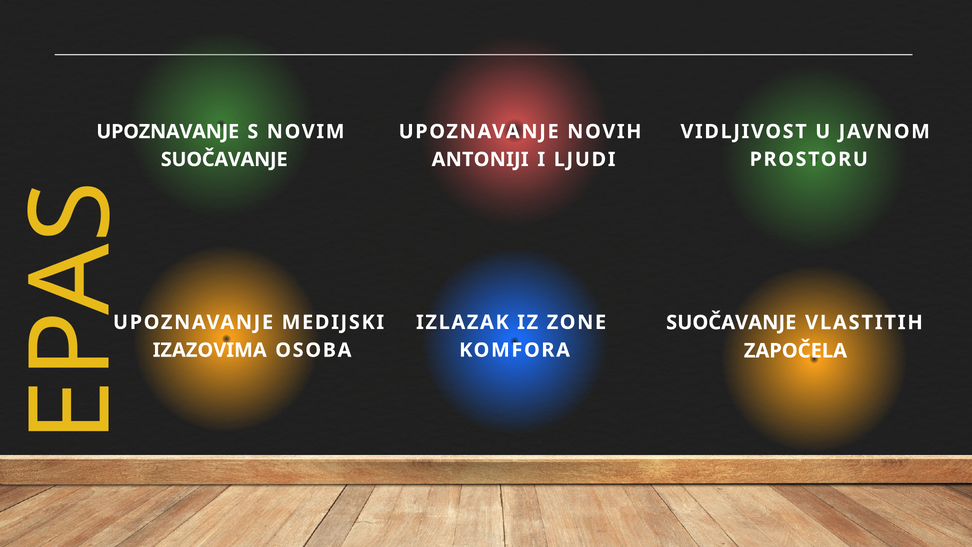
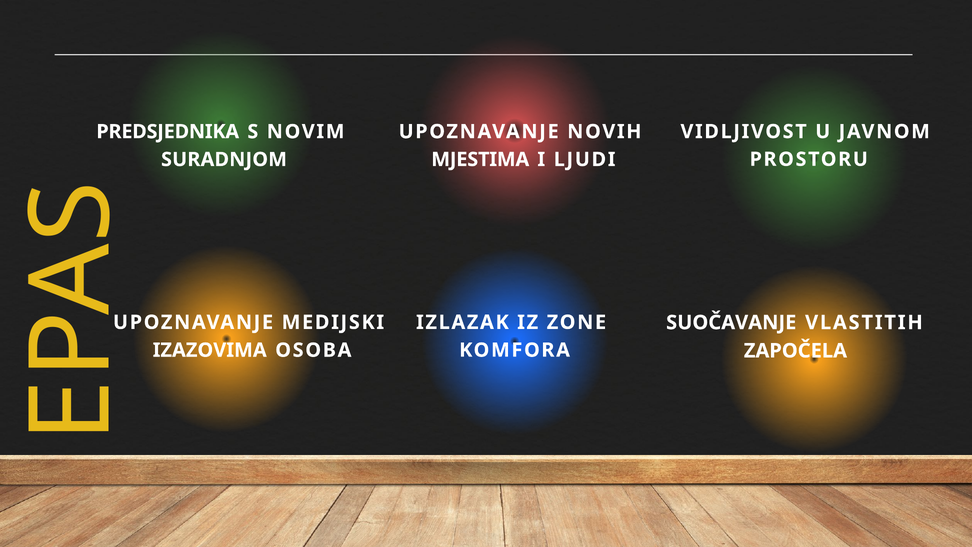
UPOZNAVANJE at (168, 132): UPOZNAVANJE -> PREDSJEDNIKA
SUOČAVANJE at (224, 159): SUOČAVANJE -> SURADNJOM
ANTONIJI: ANTONIJI -> MJESTIMA
